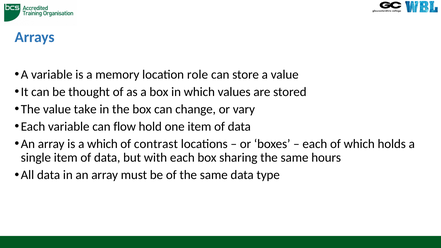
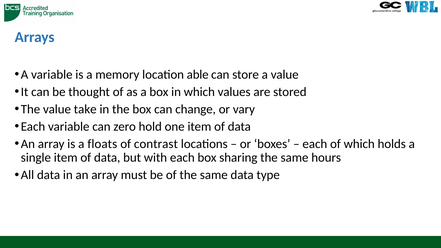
role: role -> able
flow: flow -> zero
a which: which -> floats
